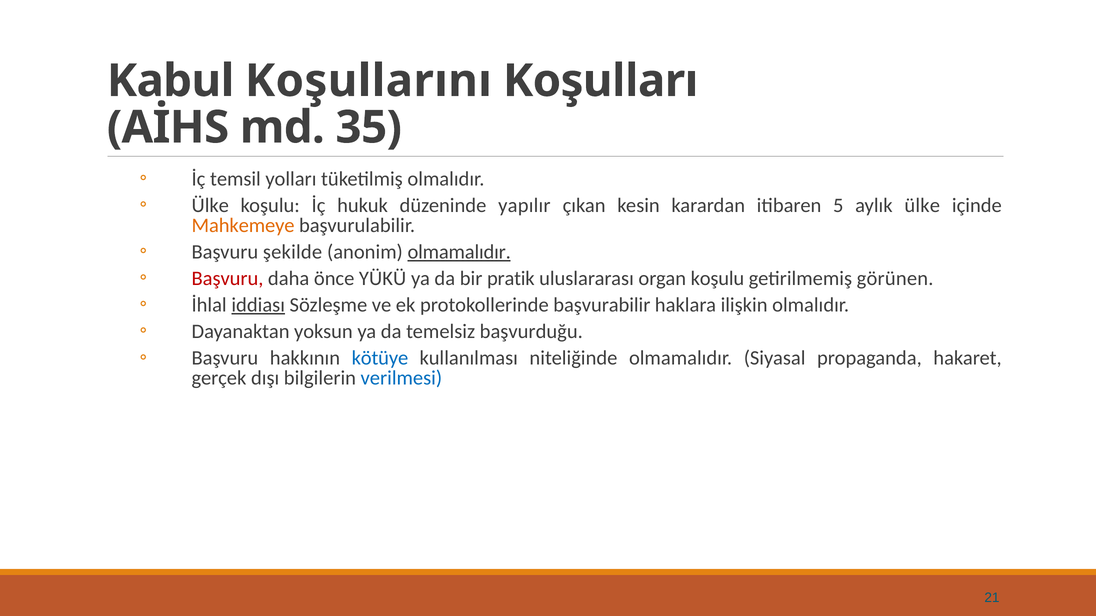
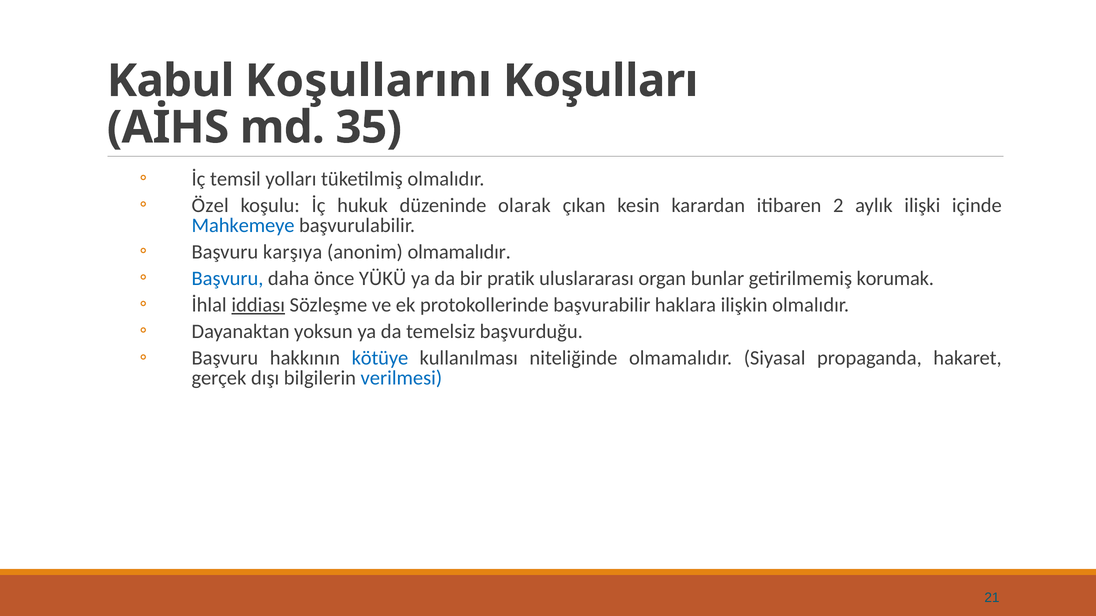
Ülke at (210, 206): Ülke -> Özel
yapılır: yapılır -> olarak
5: 5 -> 2
aylık ülke: ülke -> ilişki
Mahkemeye colour: orange -> blue
şekilde: şekilde -> karşıya
olmamalıdır at (459, 252) underline: present -> none
Başvuru at (228, 279) colour: red -> blue
organ koşulu: koşulu -> bunlar
görünen: görünen -> korumak
